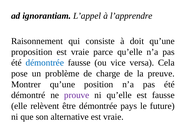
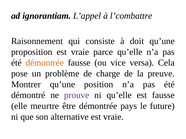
l’apprendre: l’apprendre -> l’combattre
démontrée at (45, 63) colour: blue -> orange
relèvent: relèvent -> meurtre
